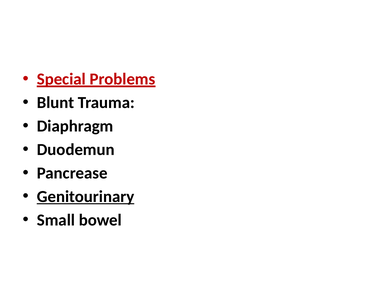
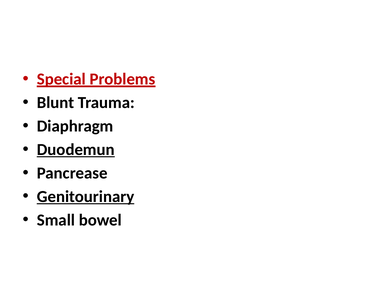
Duodemun underline: none -> present
